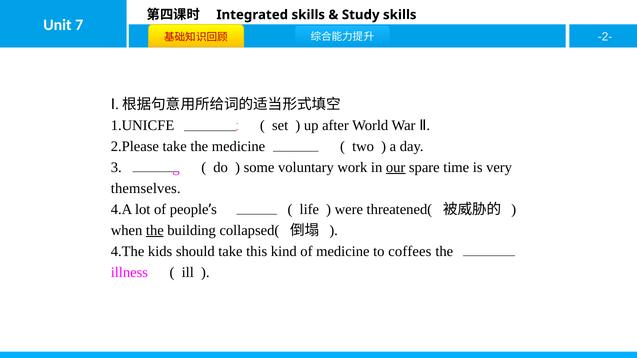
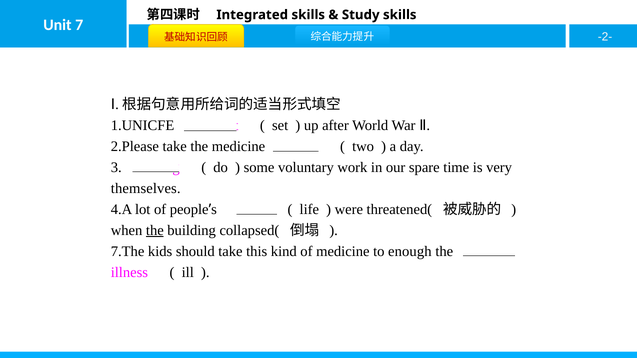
our underline: present -> none
4.The: 4.The -> 7.The
coffees: coffees -> enough
